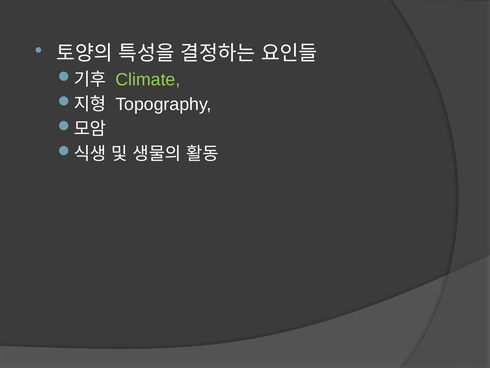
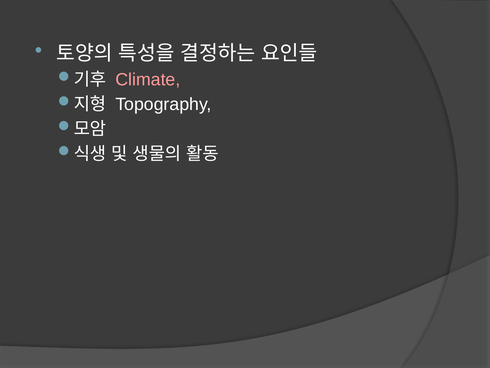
Climate colour: light green -> pink
